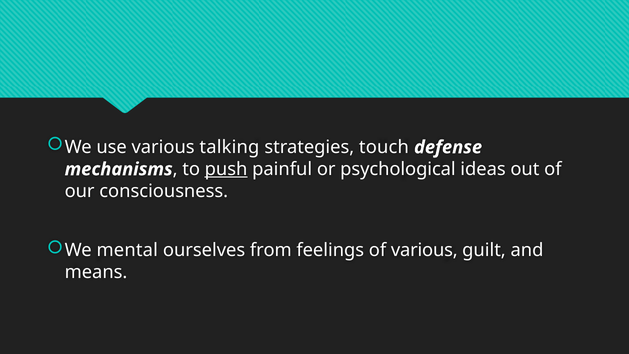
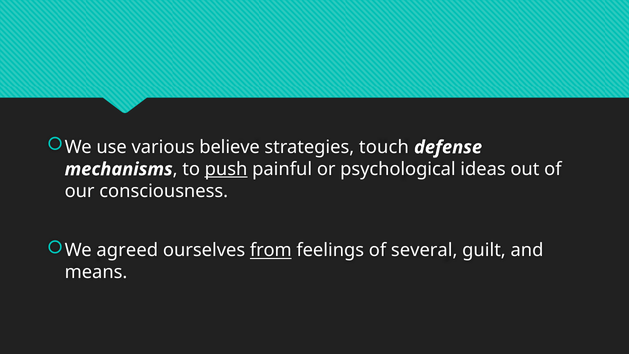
talking: talking -> believe
mental: mental -> agreed
from underline: none -> present
of various: various -> several
